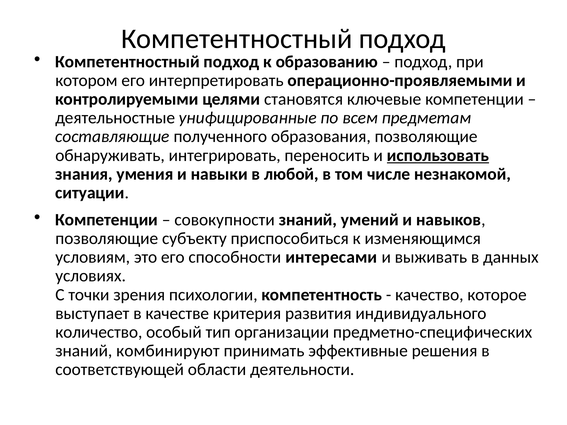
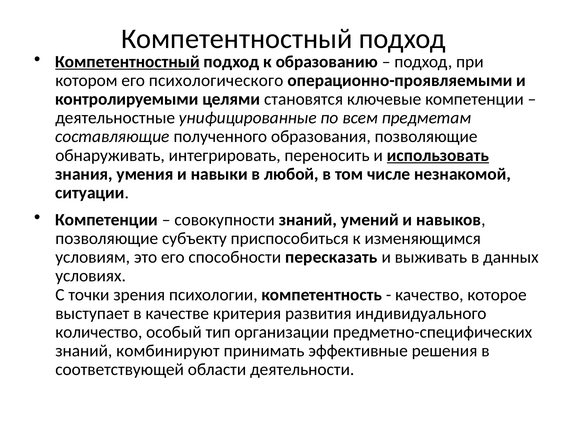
Компетентностный at (128, 62) underline: none -> present
интерпретировать: интерпретировать -> психологического
интересами: интересами -> пересказать
